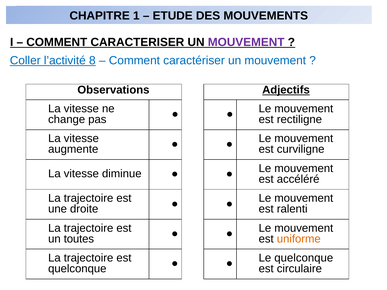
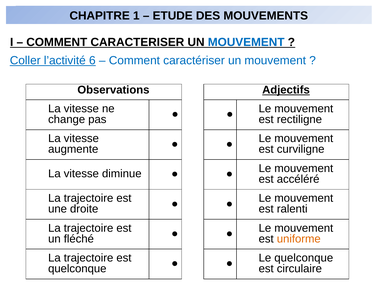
MOUVEMENT at (246, 42) colour: purple -> blue
8: 8 -> 6
toutes: toutes -> fléché
